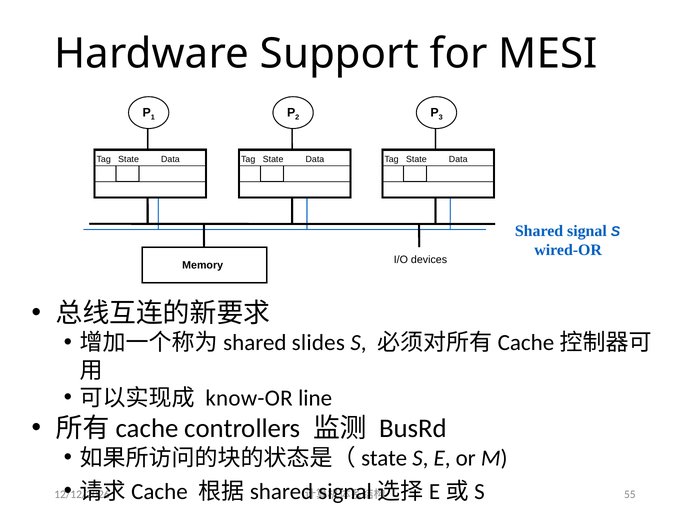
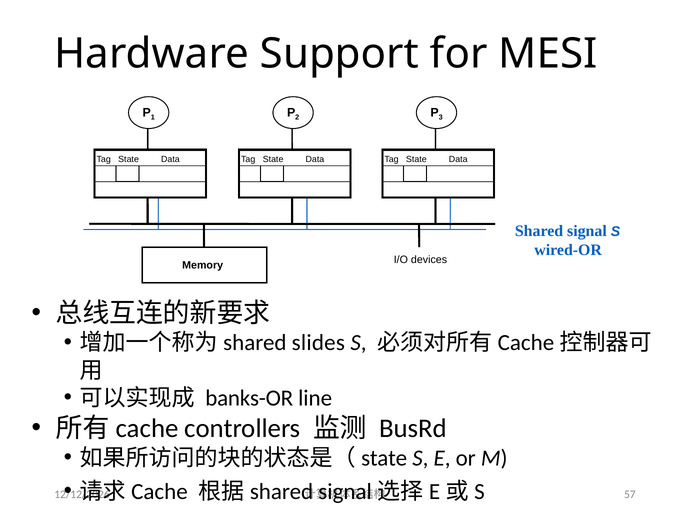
know-OR: know-OR -> banks-OR
55: 55 -> 57
